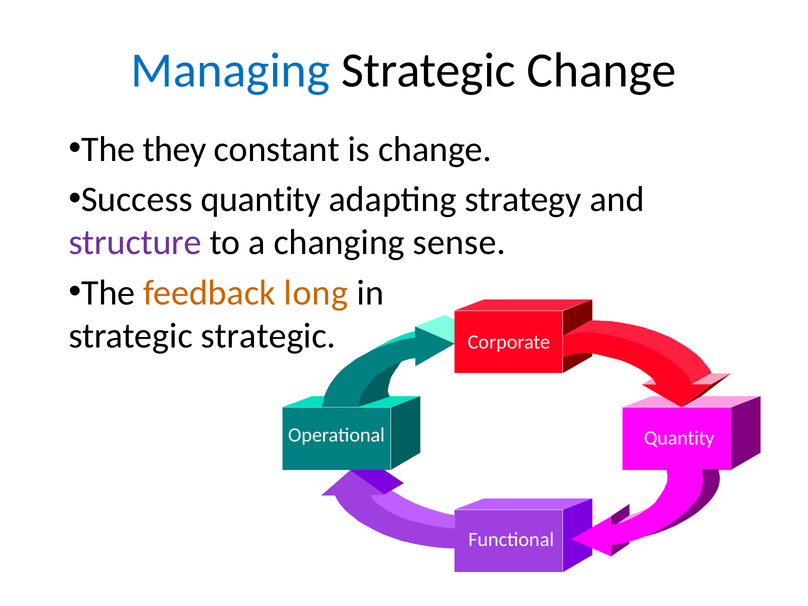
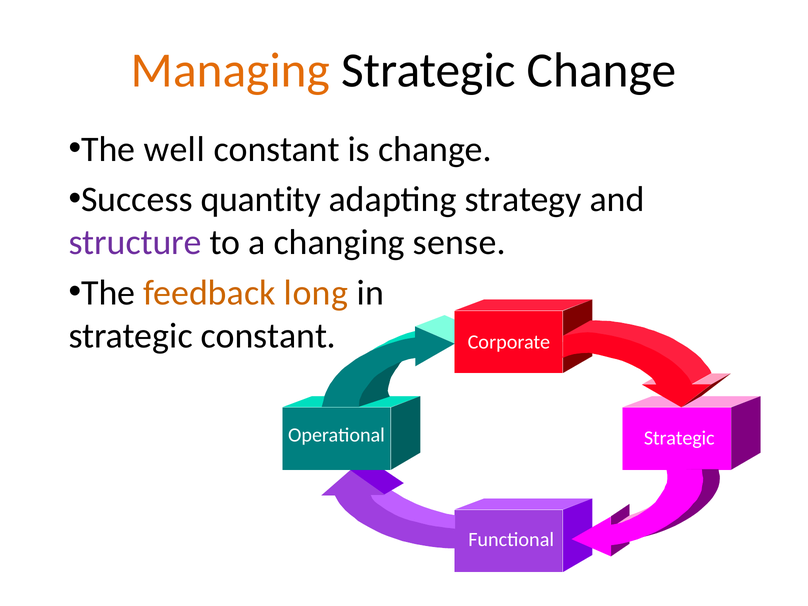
Managing colour: blue -> orange
they: they -> well
strategic strategic: strategic -> constant
Quantity at (679, 438): Quantity -> Strategic
